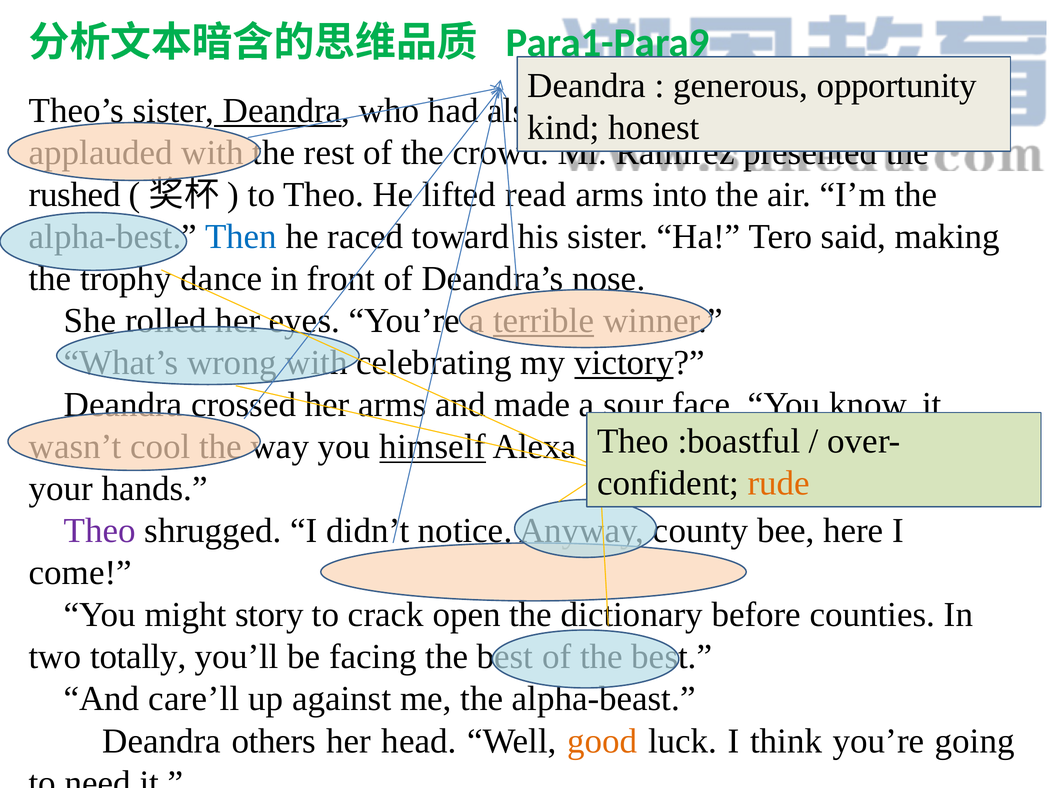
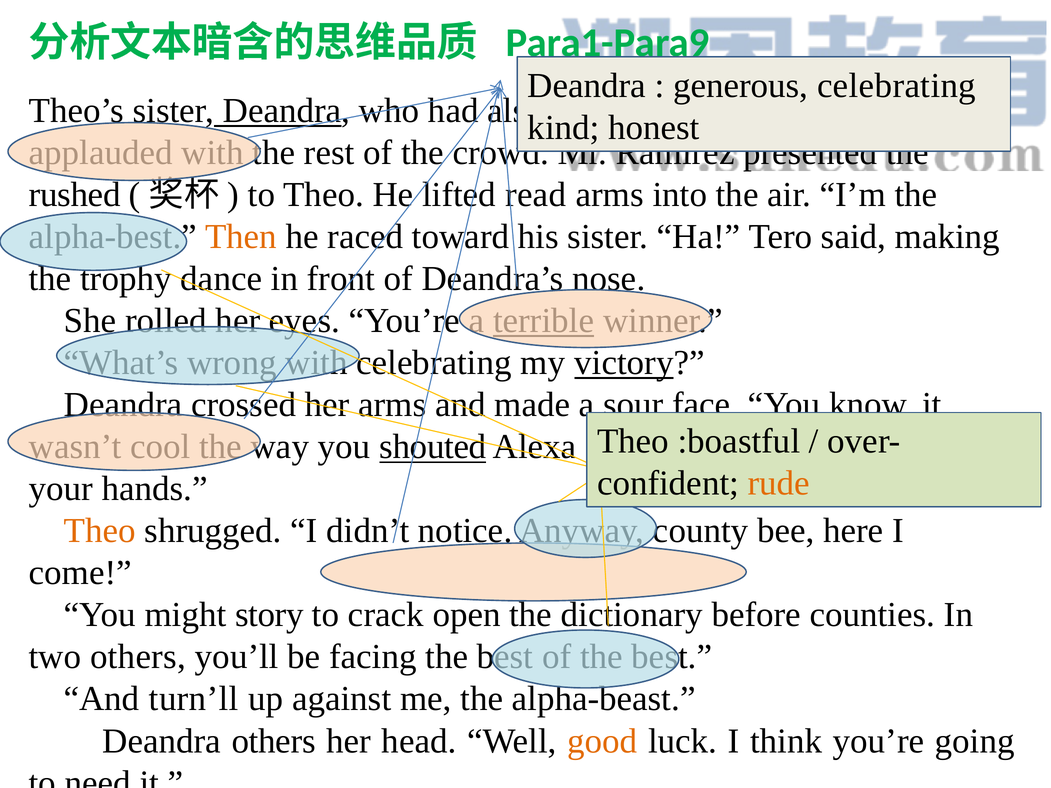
generous opportunity: opportunity -> celebrating
Then colour: blue -> orange
himself: himself -> shouted
Theo at (100, 531) colour: purple -> orange
two totally: totally -> others
care’ll: care’ll -> turn’ll
